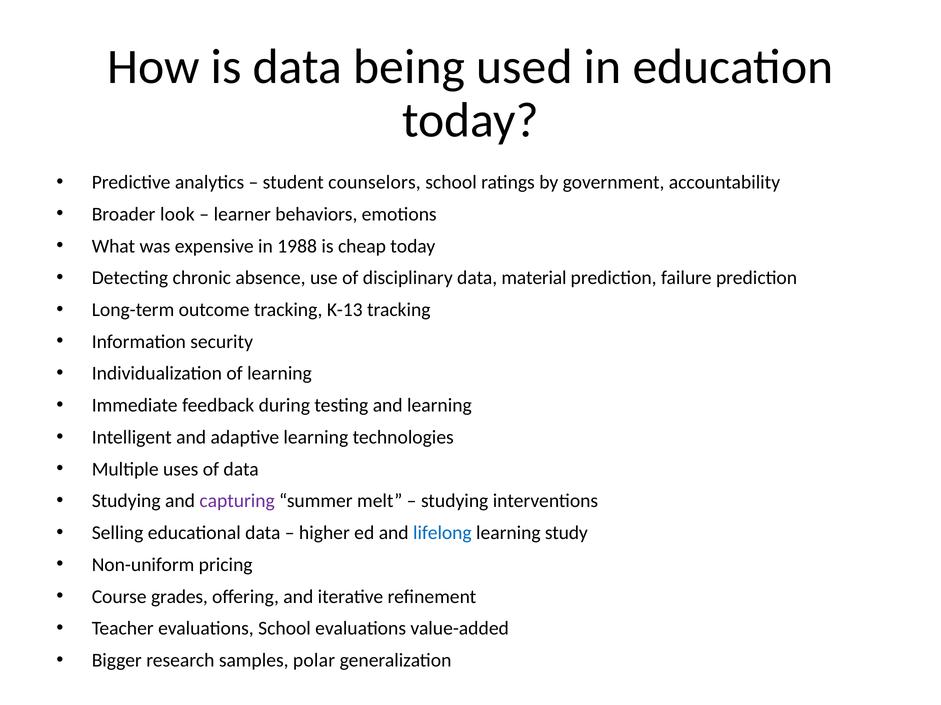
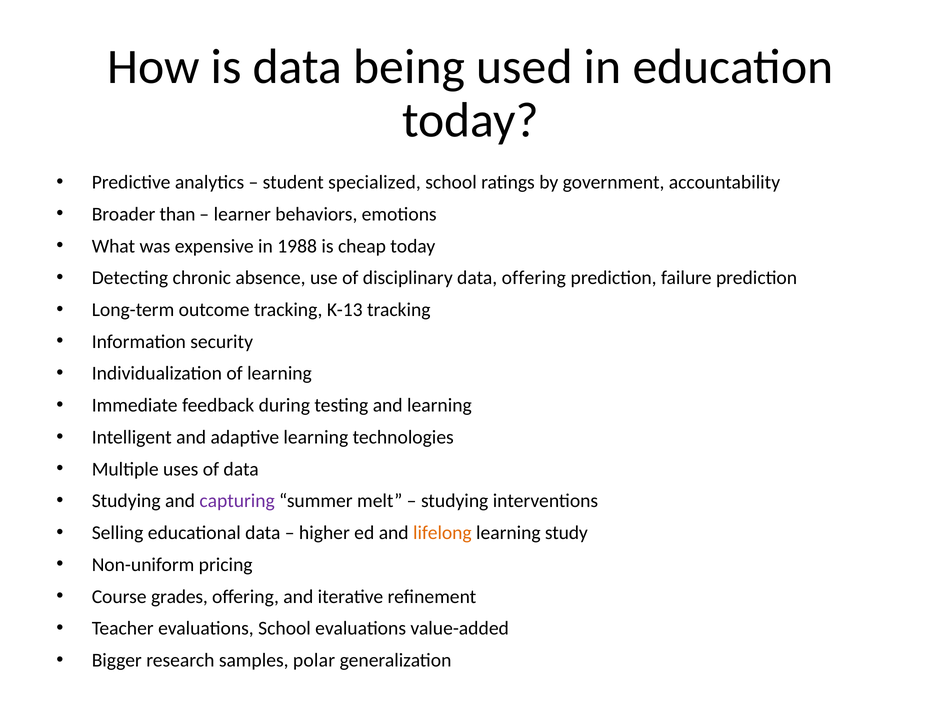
counselors: counselors -> specialized
look: look -> than
data material: material -> offering
lifelong colour: blue -> orange
